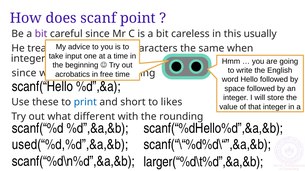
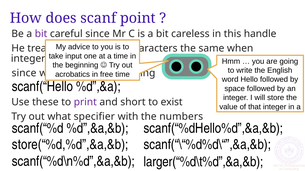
usually: usually -> handle
print at (85, 102) colour: blue -> purple
likes: likes -> exist
different: different -> specifier
rounding: rounding -> numbers
used(“%d,%d”,&a,&b: used(“%d,%d”,&a,&b -> store(“%d,%d”,&a,&b
